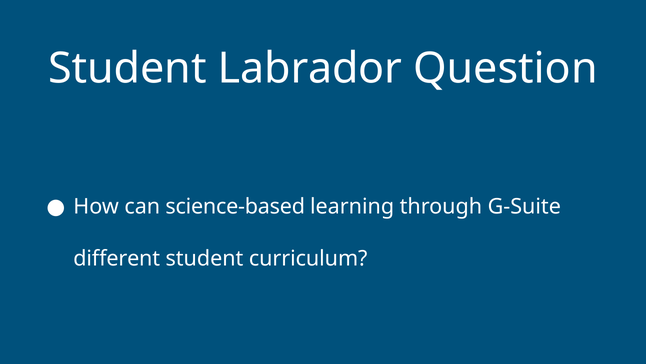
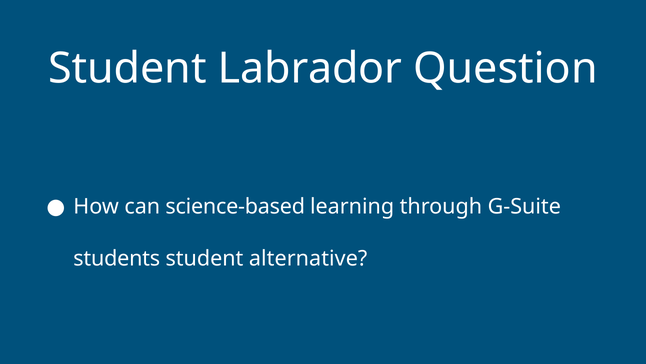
different: different -> students
curriculum: curriculum -> alternative
